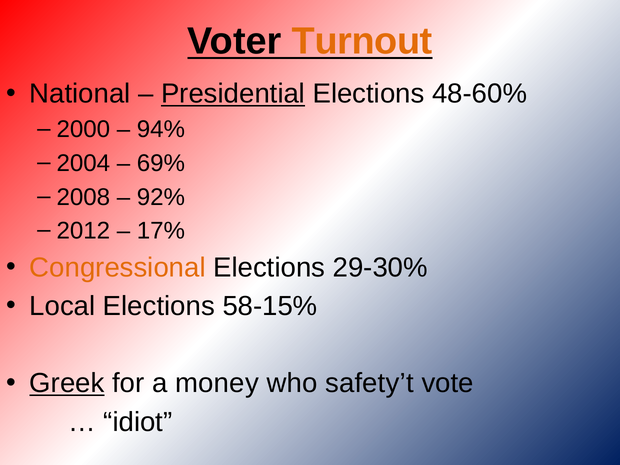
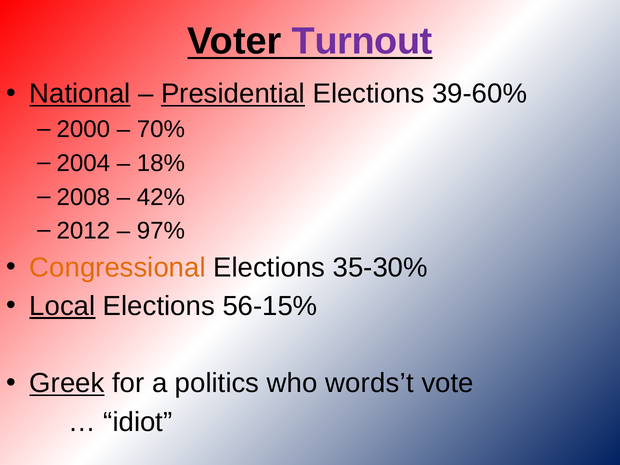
Turnout colour: orange -> purple
National underline: none -> present
48-60%: 48-60% -> 39-60%
94%: 94% -> 70%
69%: 69% -> 18%
92%: 92% -> 42%
17%: 17% -> 97%
29-30%: 29-30% -> 35-30%
Local underline: none -> present
58-15%: 58-15% -> 56-15%
money: money -> politics
safety’t: safety’t -> words’t
